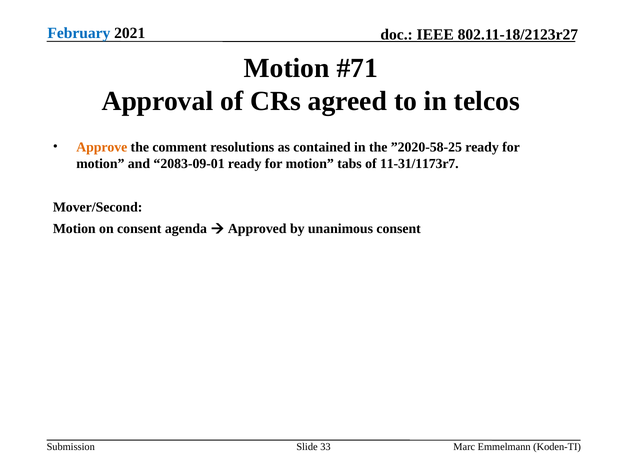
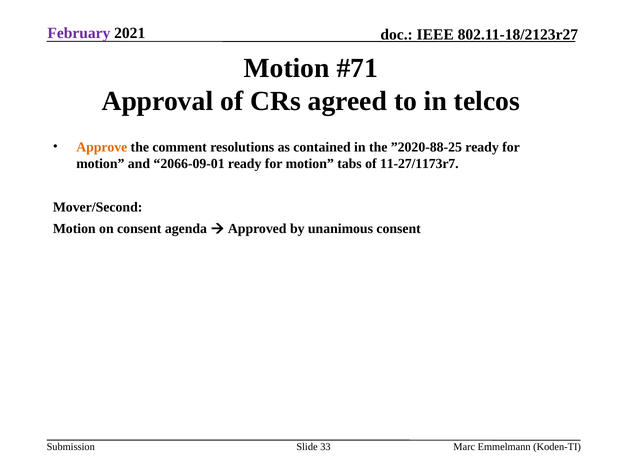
February colour: blue -> purple
”2020-58-25: ”2020-58-25 -> ”2020-88-25
2083-09-01: 2083-09-01 -> 2066-09-01
11-31/1173r7: 11-31/1173r7 -> 11-27/1173r7
